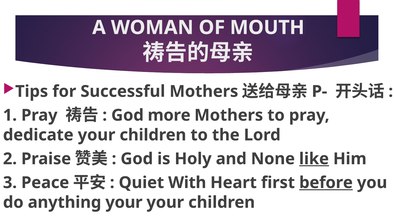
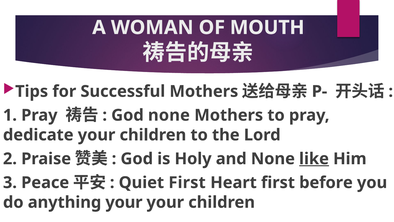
God more: more -> none
Quiet With: With -> First
before underline: present -> none
